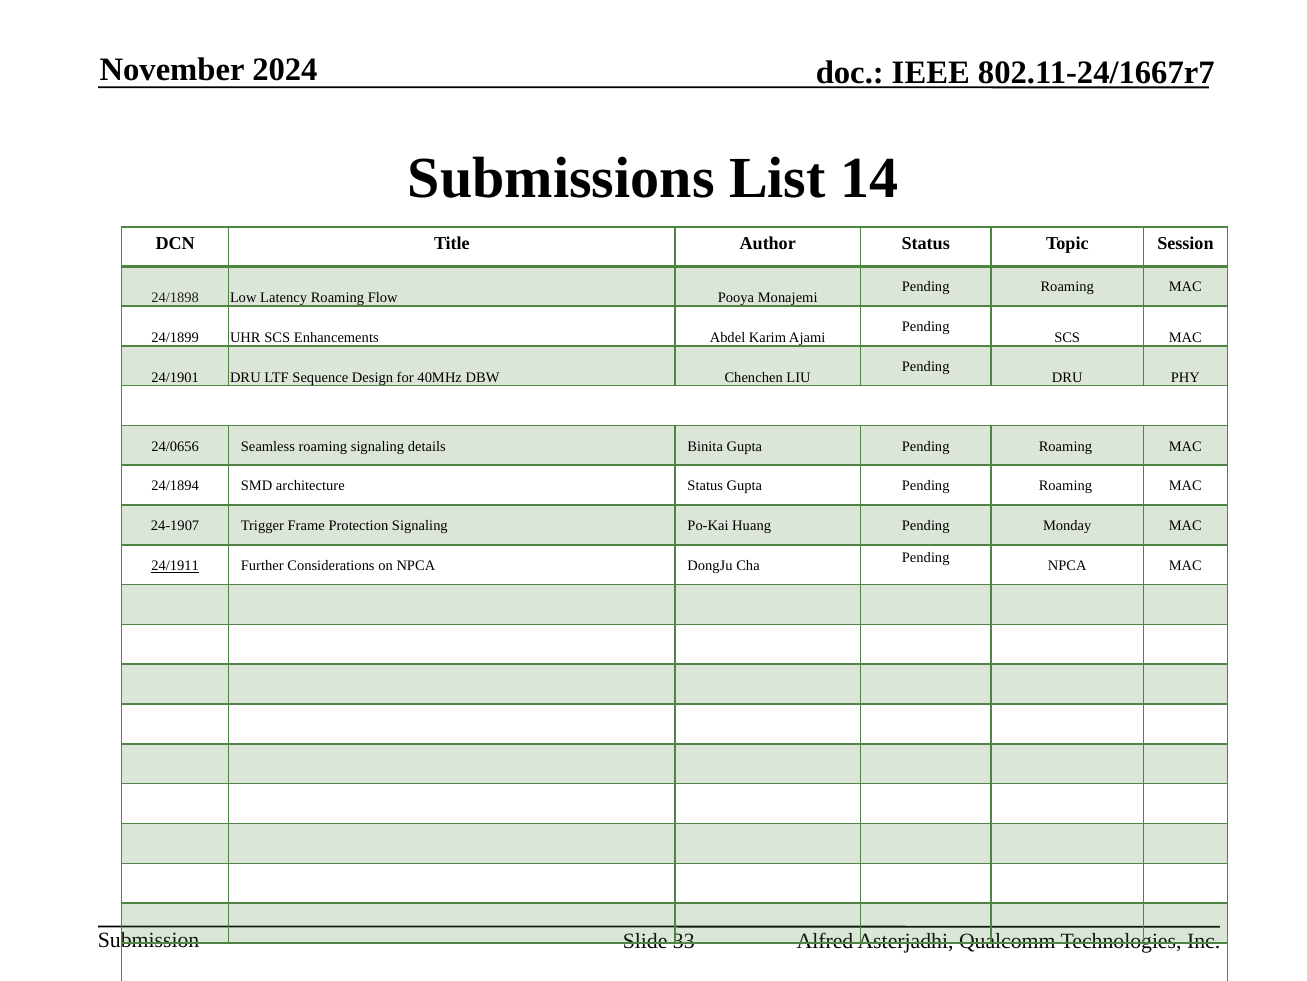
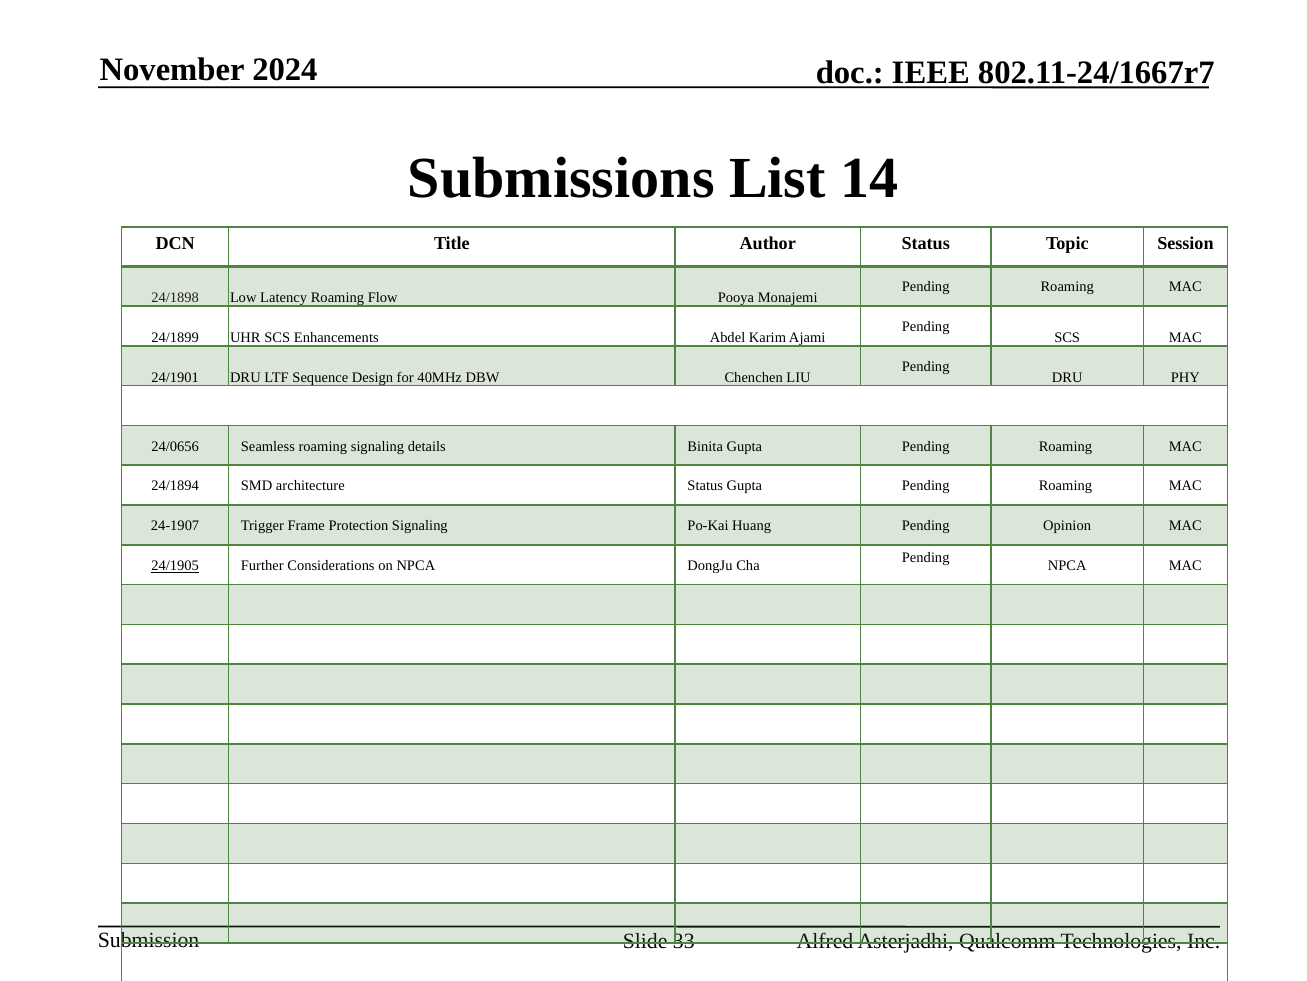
Monday: Monday -> Opinion
24/1911: 24/1911 -> 24/1905
